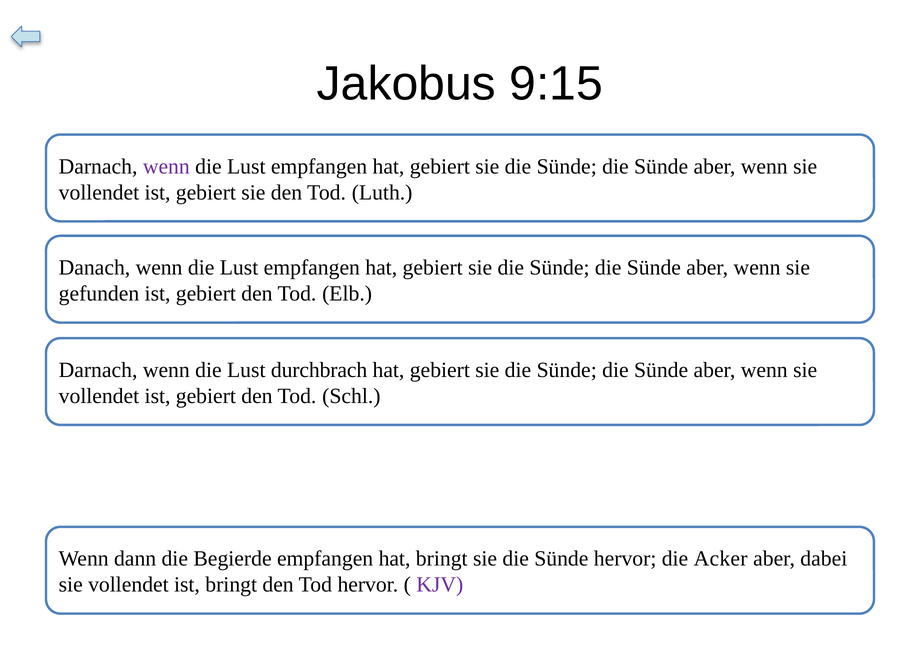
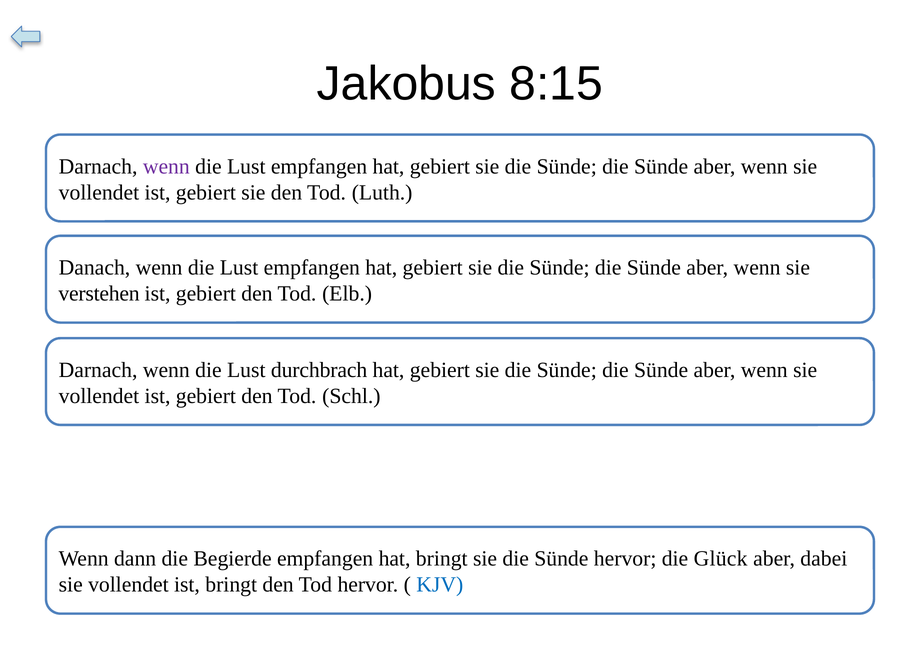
9:15: 9:15 -> 8:15
gefunden: gefunden -> verstehen
Acker: Acker -> Glück
KJV colour: purple -> blue
